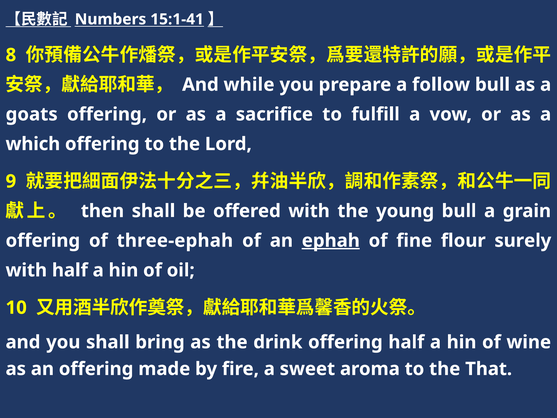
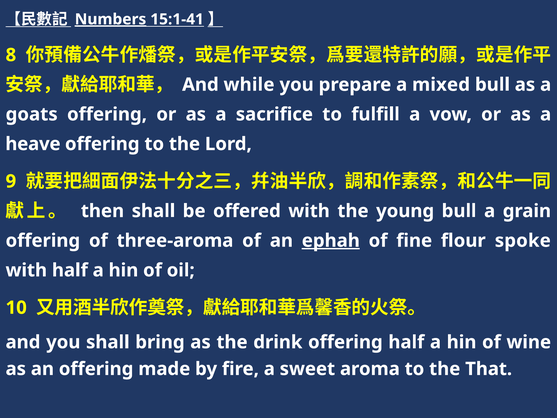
Numbers underline: none -> present
follow: follow -> mixed
which: which -> heave
three-ephah: three-ephah -> three-aroma
surely: surely -> spoke
